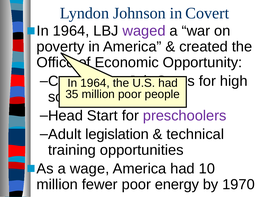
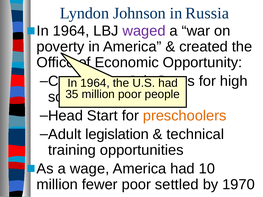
Covert: Covert -> Russia
preschoolers colour: purple -> orange
energy: energy -> settled
